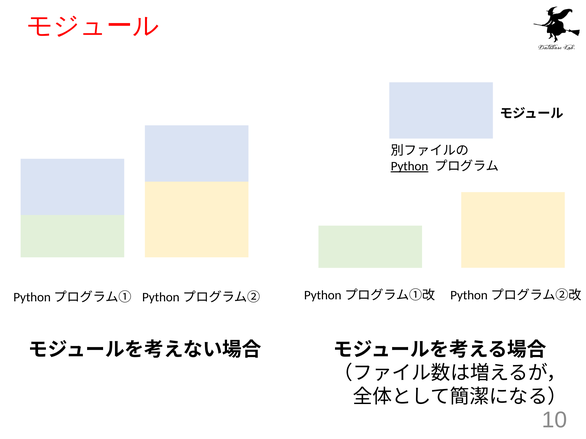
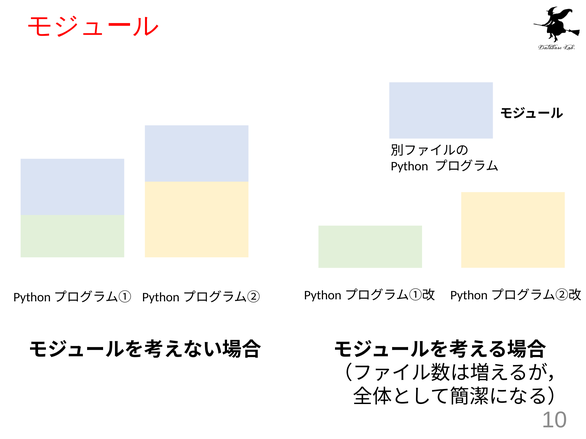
Python underline: present -> none
